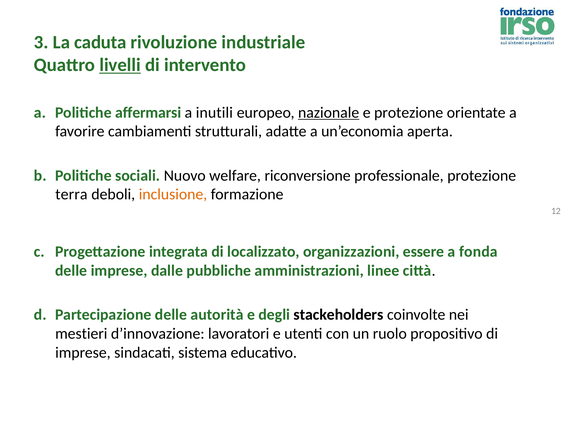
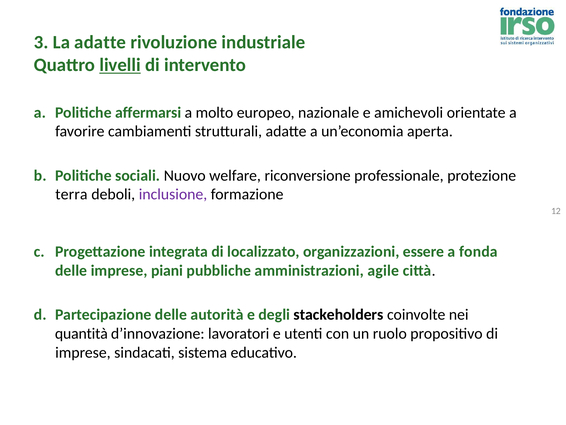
La caduta: caduta -> adatte
inutili: inutili -> molto
nazionale underline: present -> none
e protezione: protezione -> amichevoli
inclusione colour: orange -> purple
dalle: dalle -> piani
linee: linee -> agile
mestieri: mestieri -> quantità
